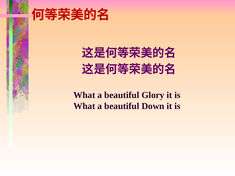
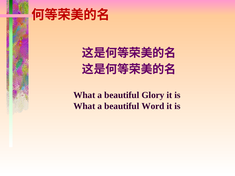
Down: Down -> Word
